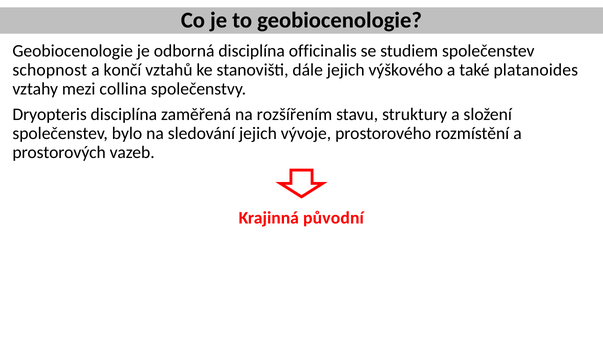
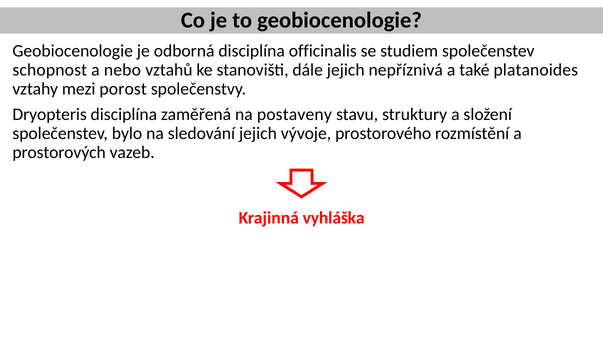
končí: končí -> nebo
výškového: výškového -> nepříznivá
collina: collina -> porost
rozšířením: rozšířením -> postaveny
původní: původní -> vyhláška
